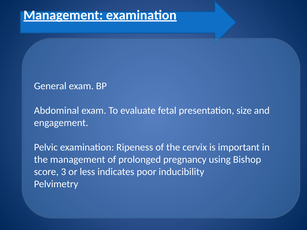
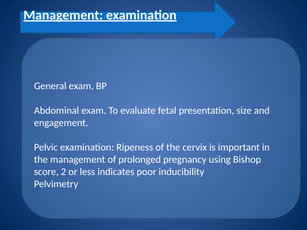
3: 3 -> 2
